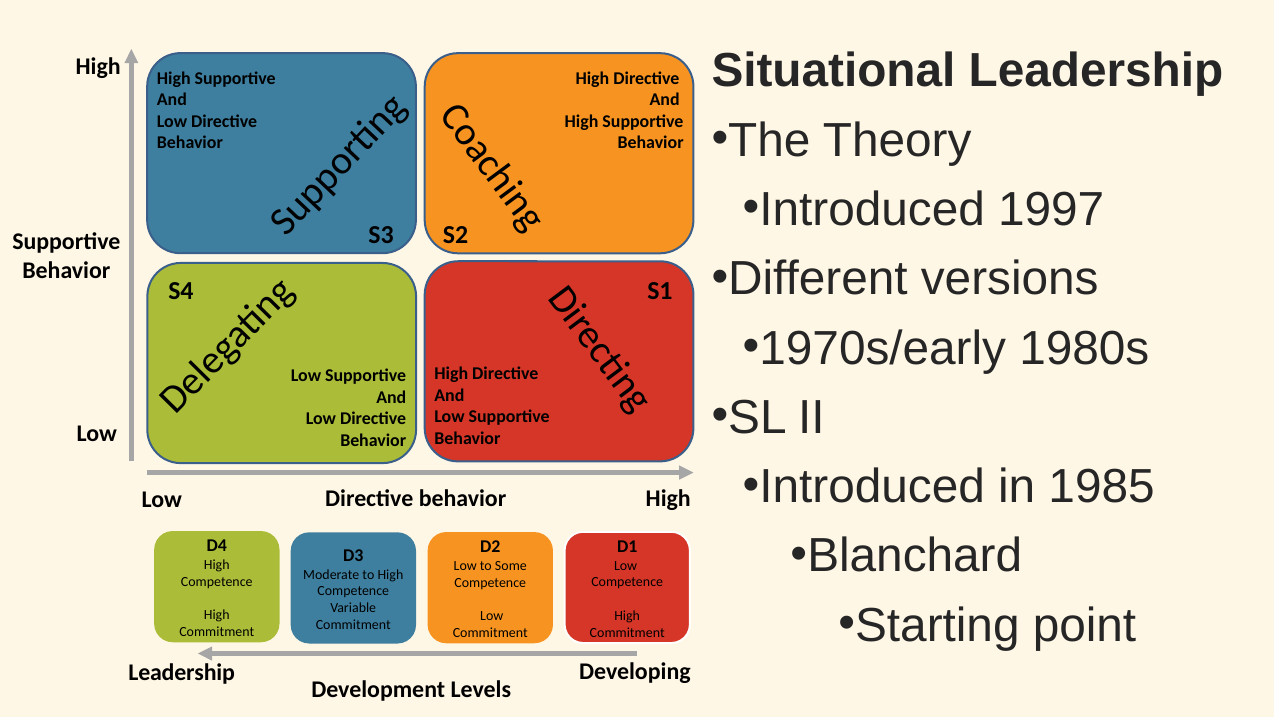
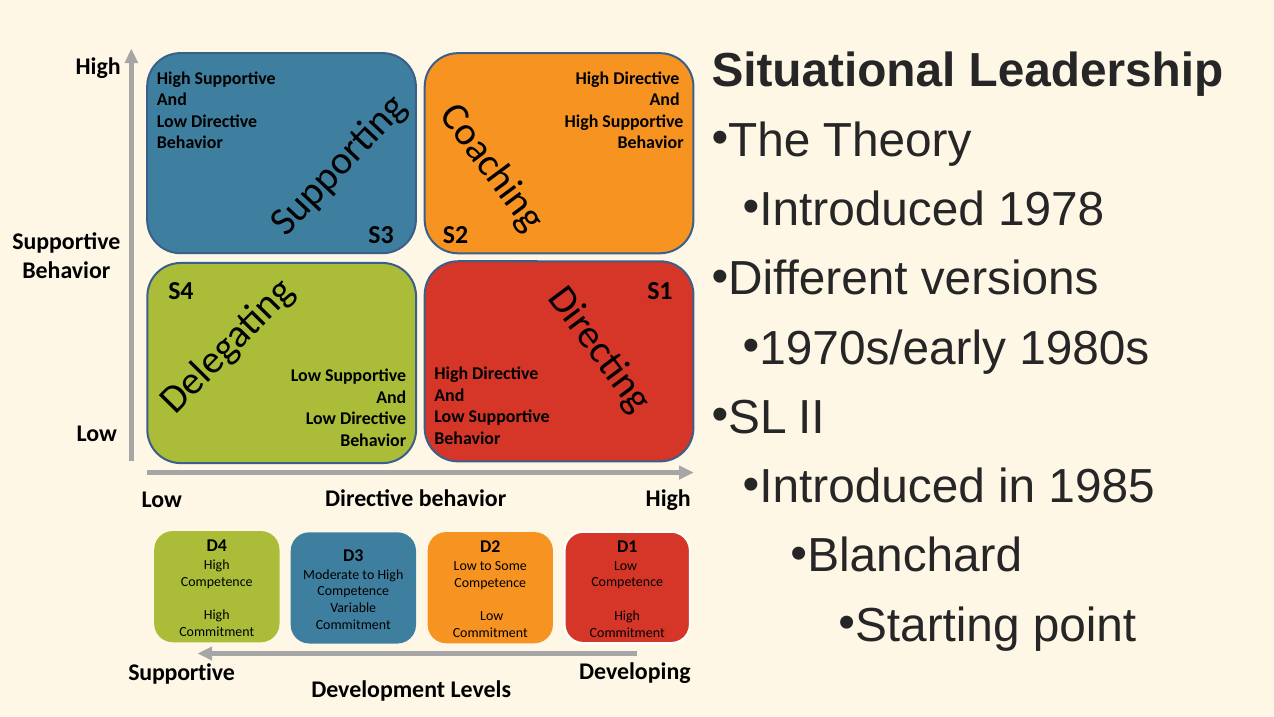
1997: 1997 -> 1978
Leadership at (182, 673): Leadership -> Supportive
